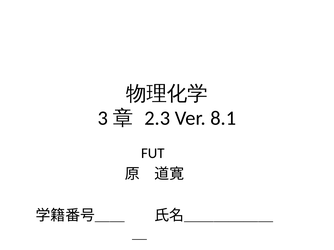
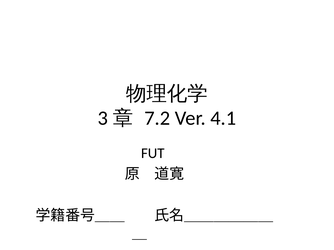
2.3: 2.3 -> 7.2
8.1: 8.1 -> 4.1
